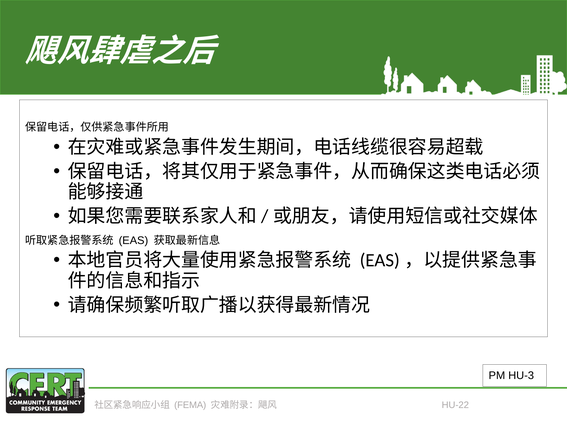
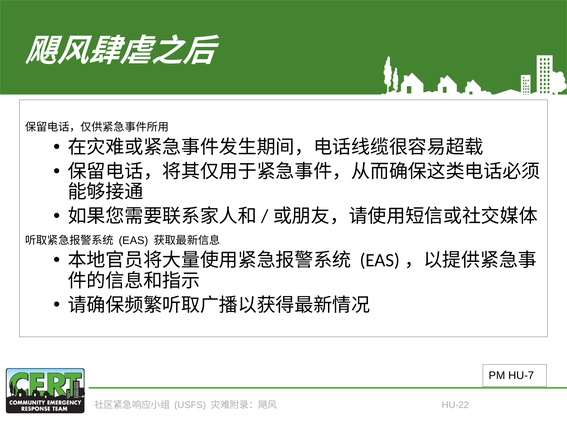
HU-3: HU-3 -> HU-7
FEMA: FEMA -> USFS
